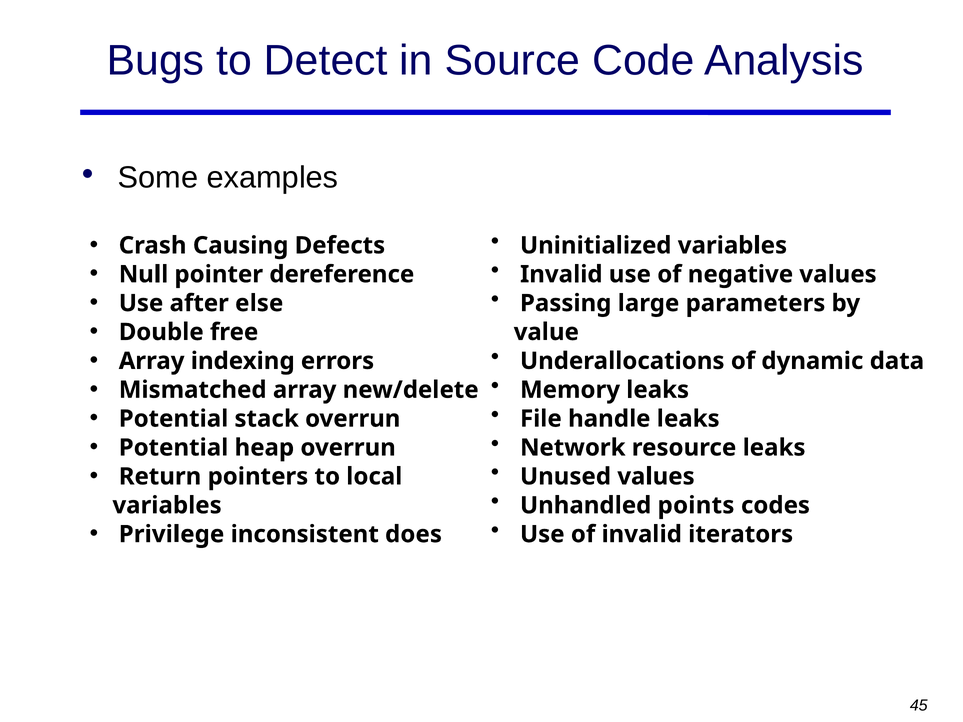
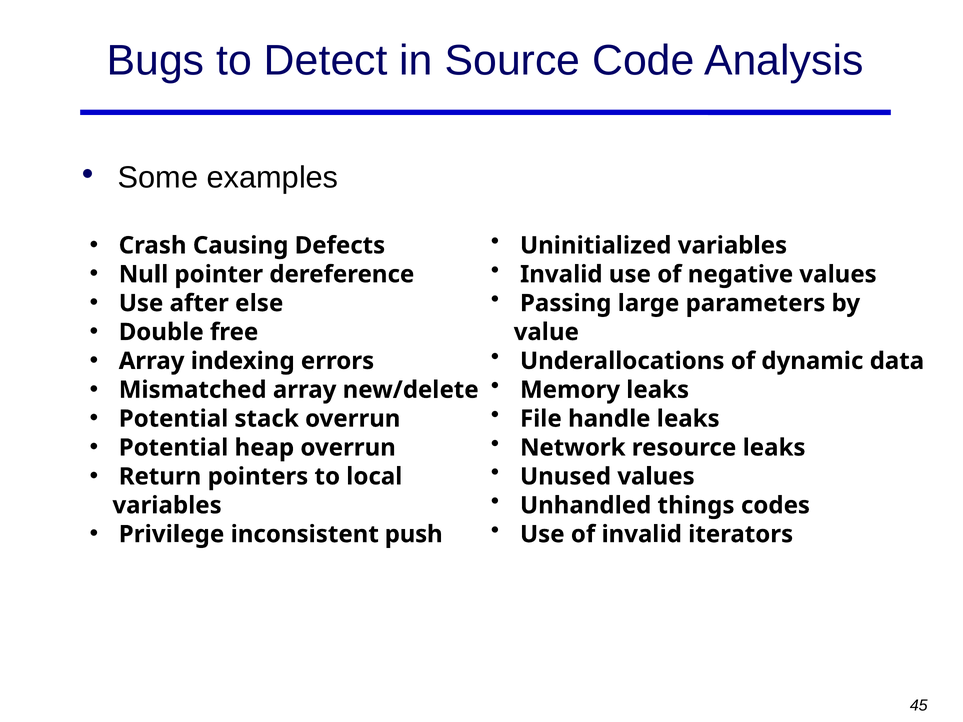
points: points -> things
does: does -> push
